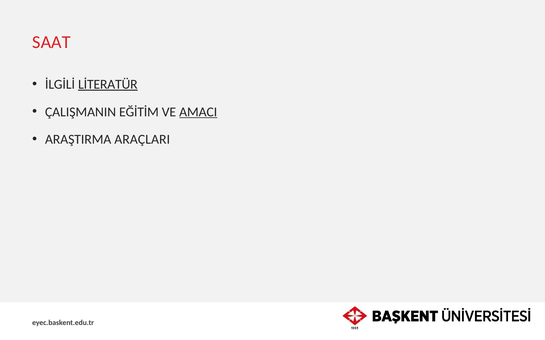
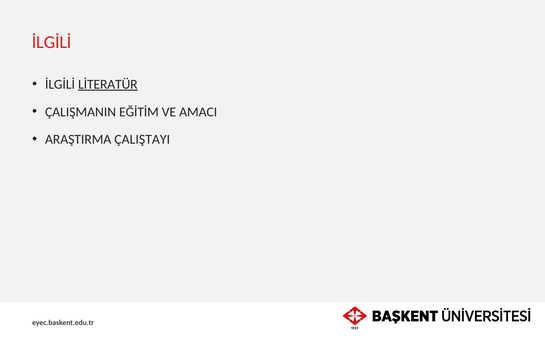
SAAT at (51, 42): SAAT -> İLGİLİ
AMACI underline: present -> none
ARAÇLARI: ARAÇLARI -> ÇALIŞTAYI
